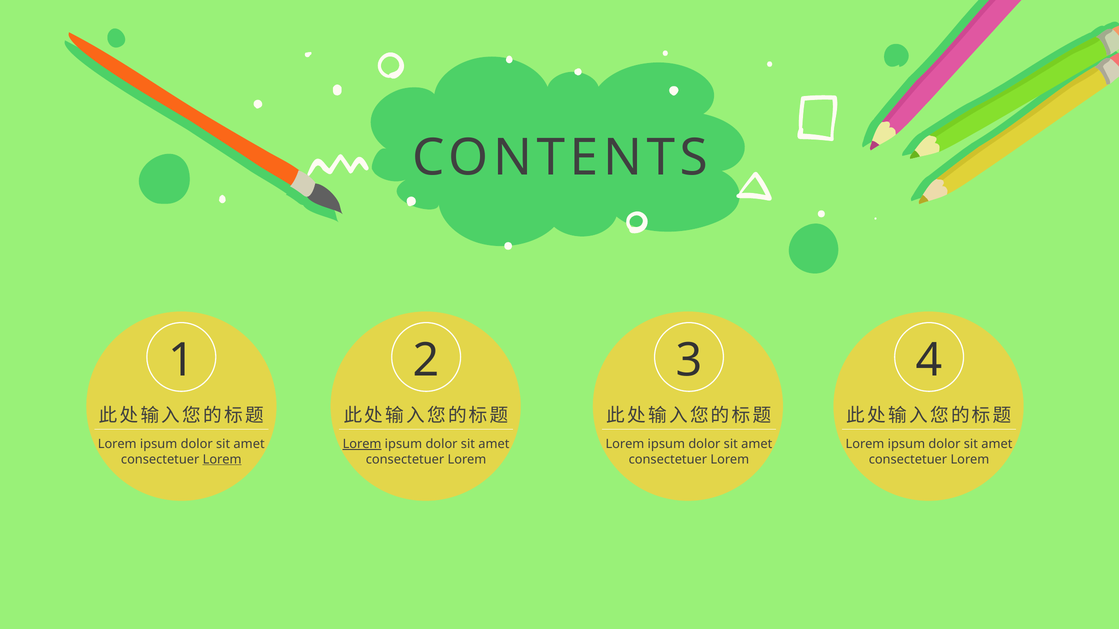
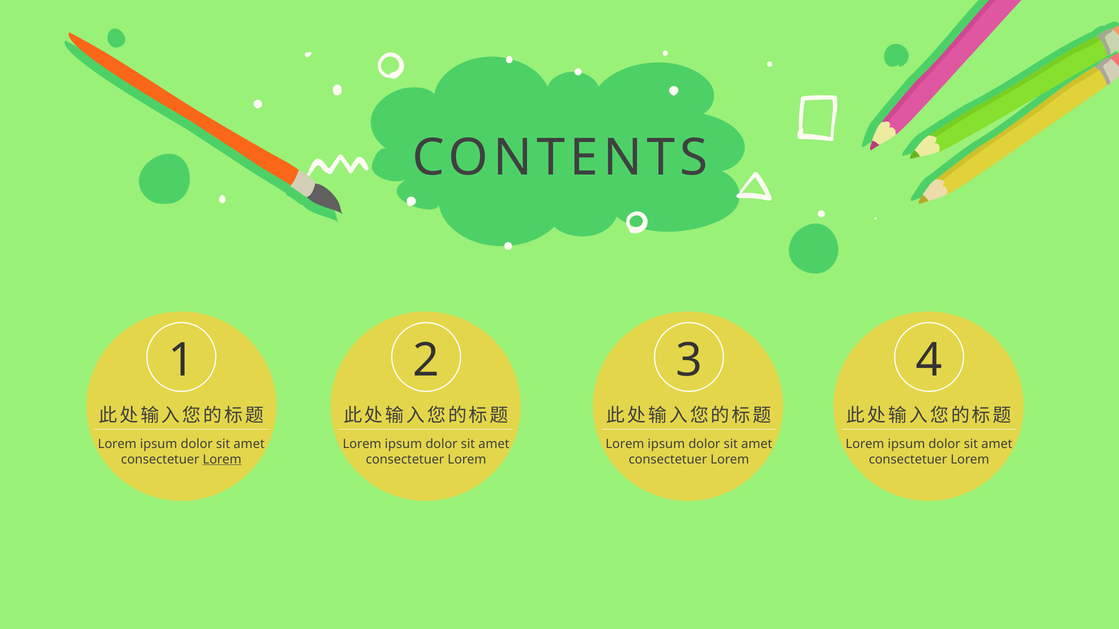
Lorem at (362, 444) underline: present -> none
